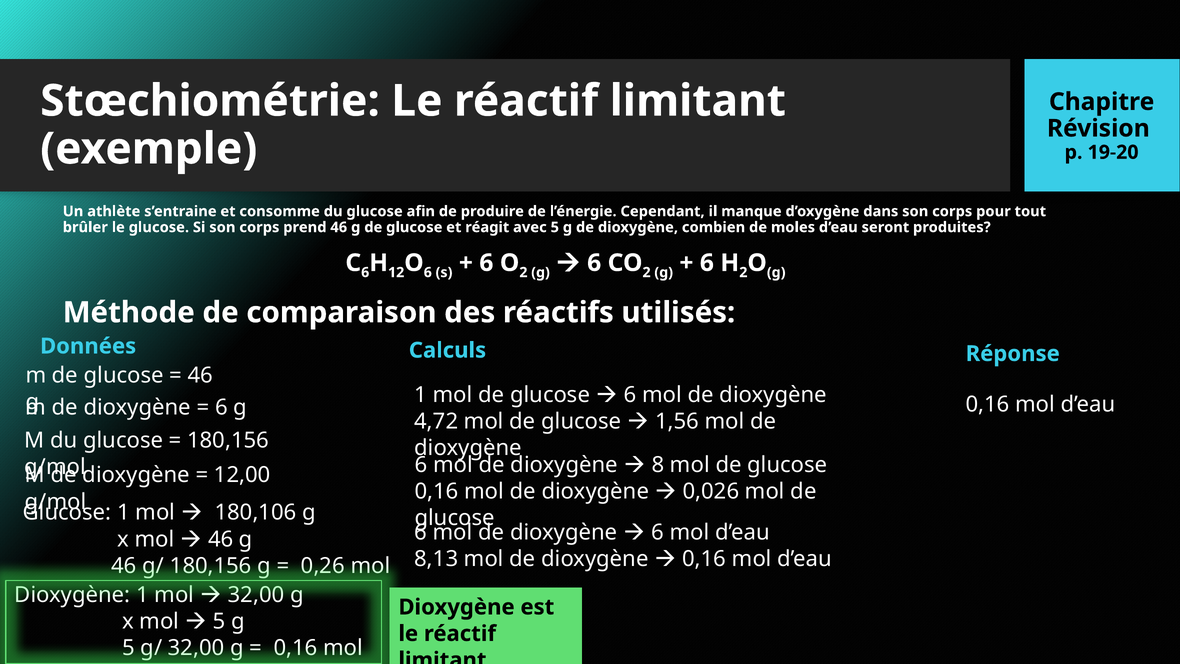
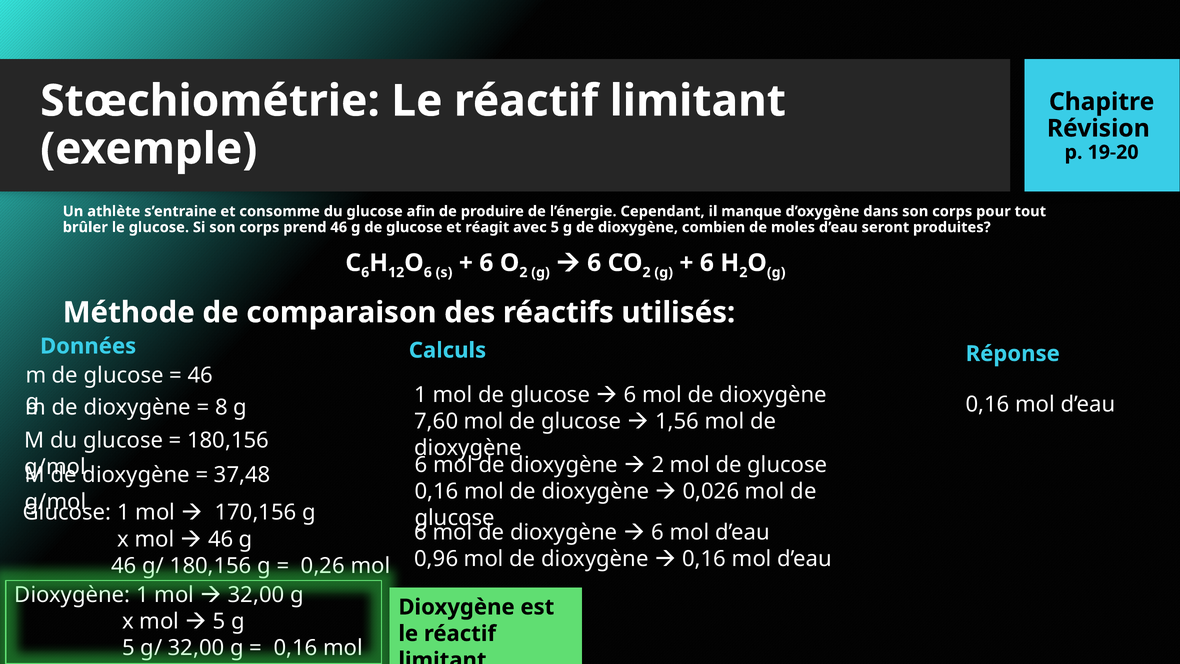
6 at (221, 407): 6 -> 8
4,72: 4,72 -> 7,60
8 at (658, 465): 8 -> 2
12,00: 12,00 -> 37,48
180,106: 180,106 -> 170,156
8,13: 8,13 -> 0,96
